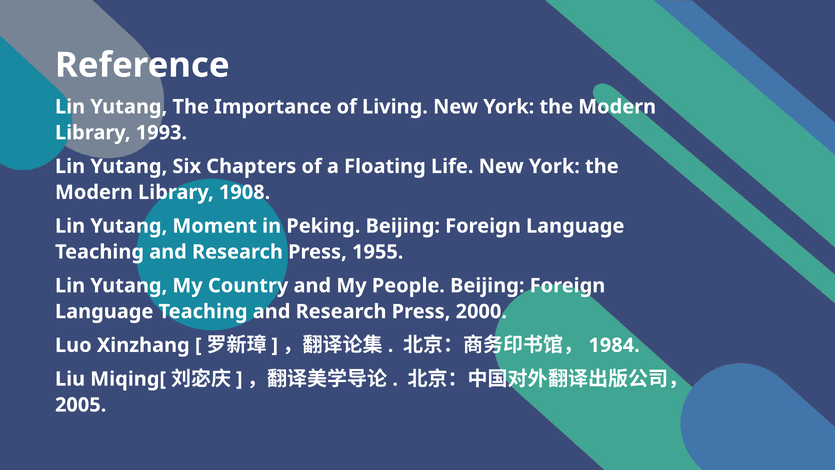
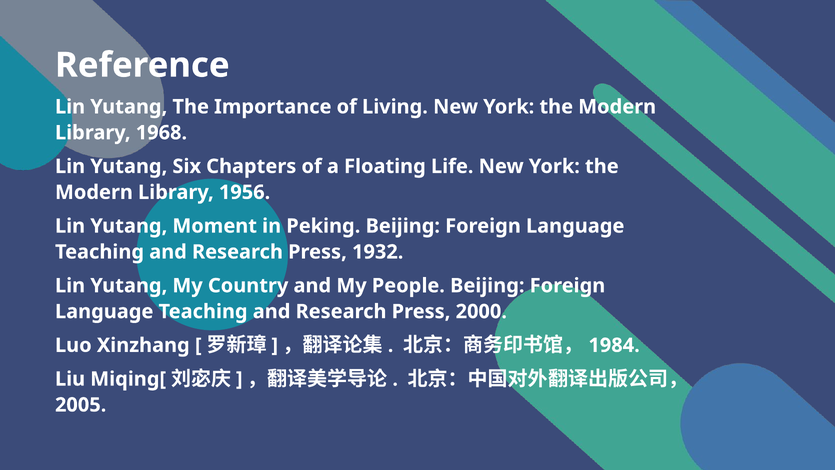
1993: 1993 -> 1968
1908: 1908 -> 1956
1955: 1955 -> 1932
